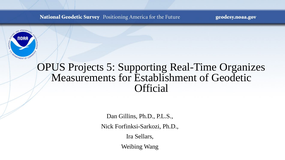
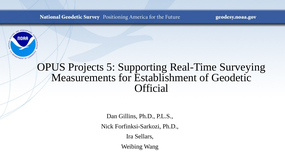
Organizes: Organizes -> Surveying
